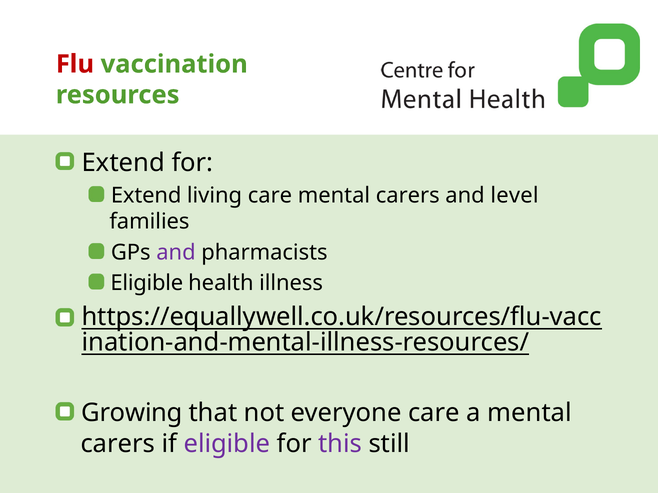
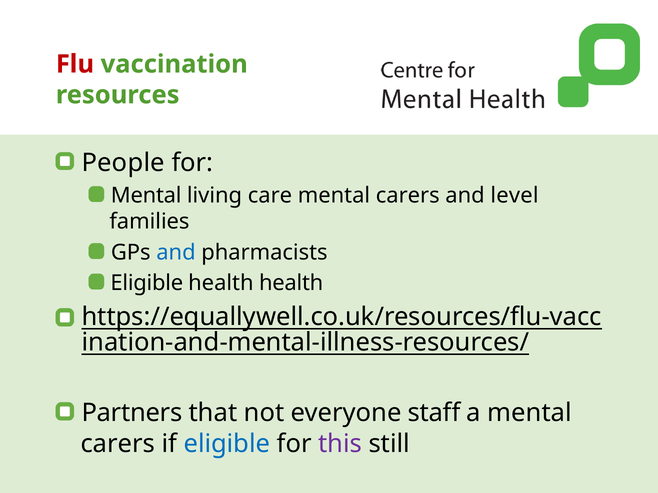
Extend at (123, 163): Extend -> People
Extend at (146, 196): Extend -> Mental
and at (176, 253) colour: purple -> blue
health illness: illness -> health
Growing: Growing -> Partners
everyone care: care -> staff
eligible at (227, 444) colour: purple -> blue
